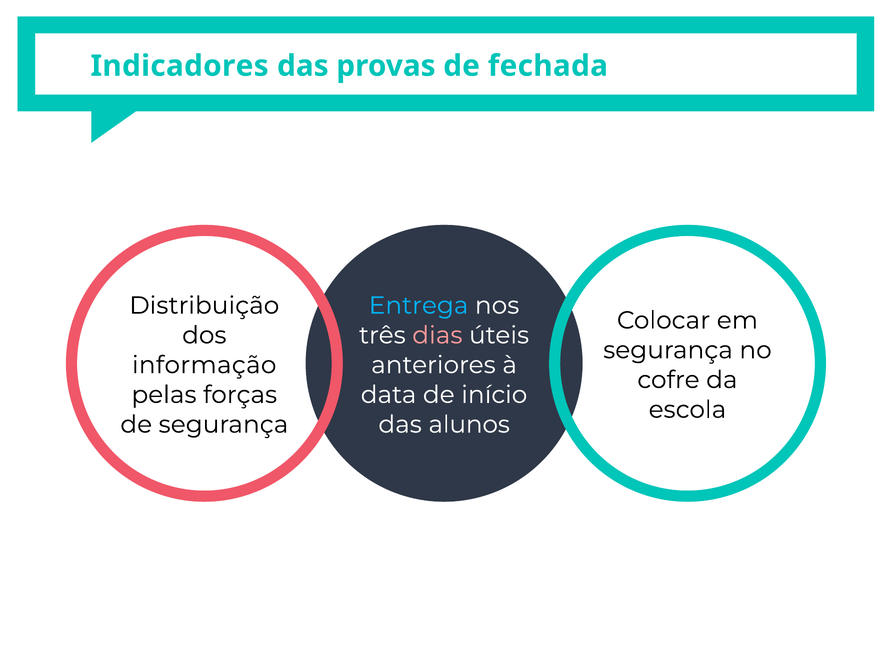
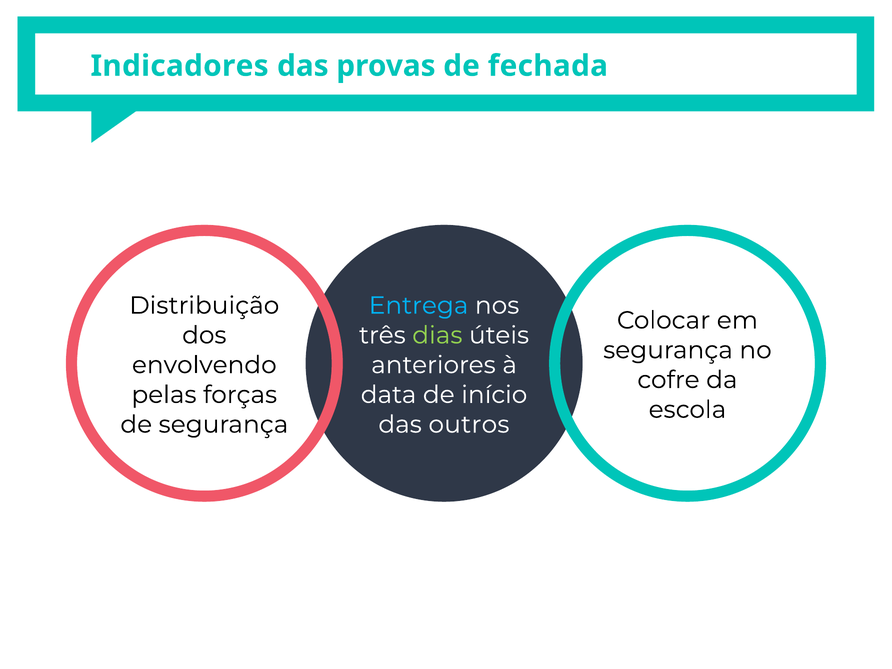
dias colour: pink -> light green
informação: informação -> envolvendo
alunos: alunos -> outros
